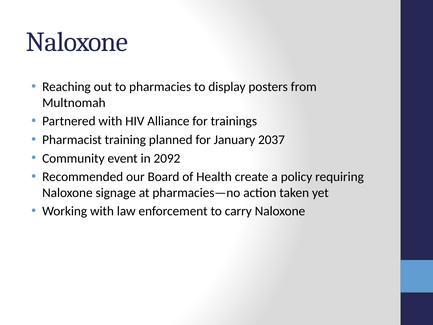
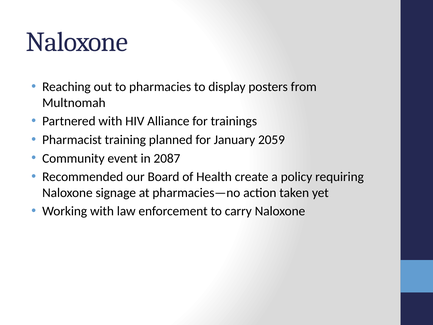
2037: 2037 -> 2059
2092: 2092 -> 2087
